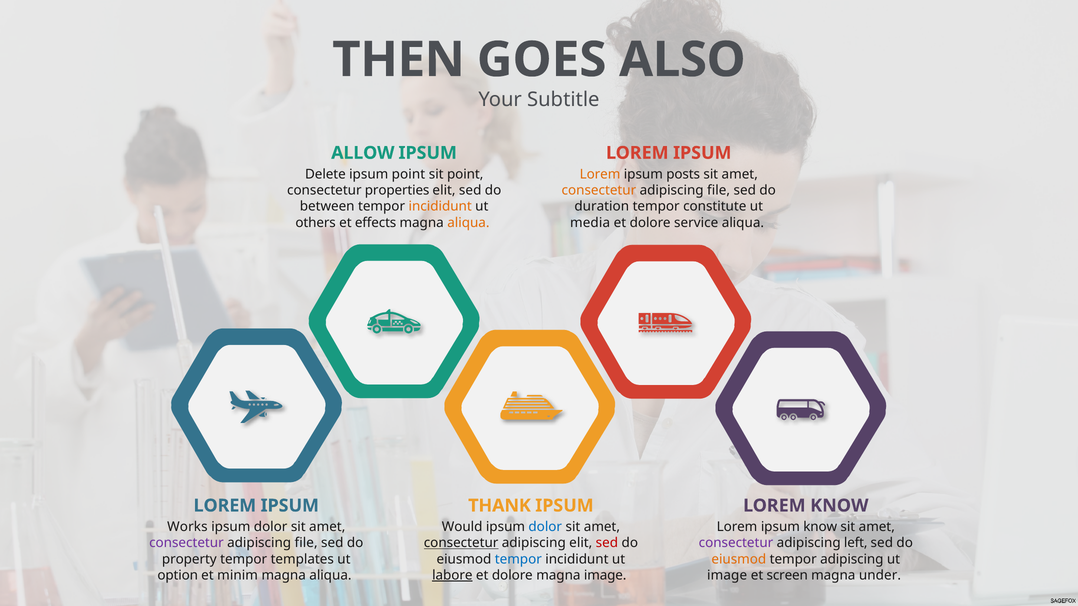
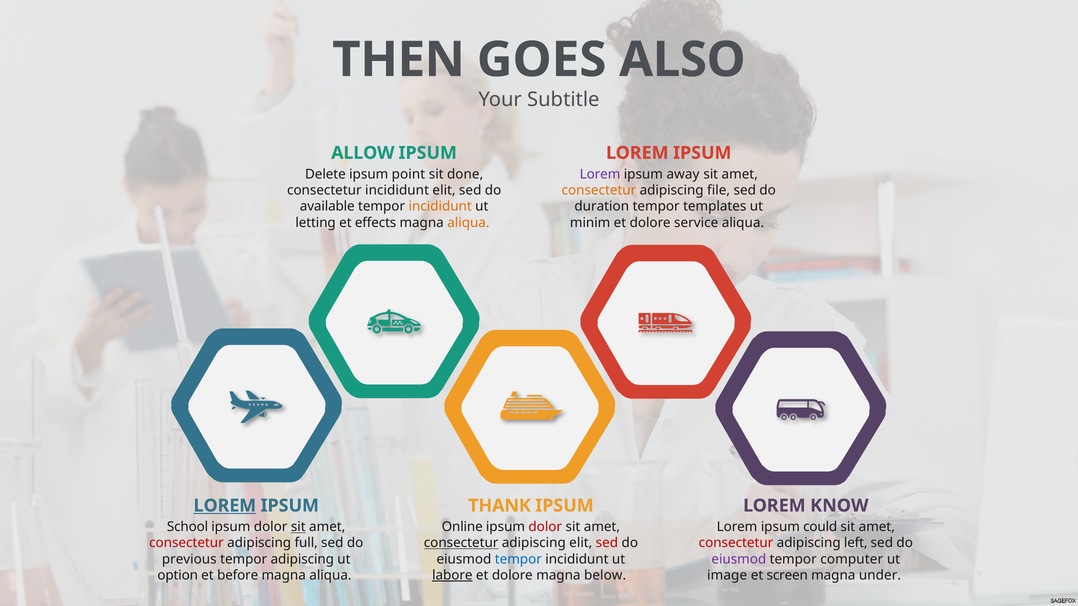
sit point: point -> done
Lorem at (600, 174) colour: orange -> purple
posts: posts -> away
consectetur properties: properties -> incididunt
between: between -> available
constitute: constitute -> templates
others: others -> letting
media: media -> minim
LOREM at (225, 506) underline: none -> present
Works: Works -> School
sit at (298, 527) underline: none -> present
Would: Would -> Online
dolor at (545, 527) colour: blue -> red
ipsum know: know -> could
consectetur at (186, 543) colour: purple -> red
file at (306, 543): file -> full
consectetur at (736, 543) colour: purple -> red
property: property -> previous
tempor templates: templates -> adipiscing
eiusmod at (739, 560) colour: orange -> purple
tempor adipiscing: adipiscing -> computer
minim: minim -> before
magna image: image -> below
